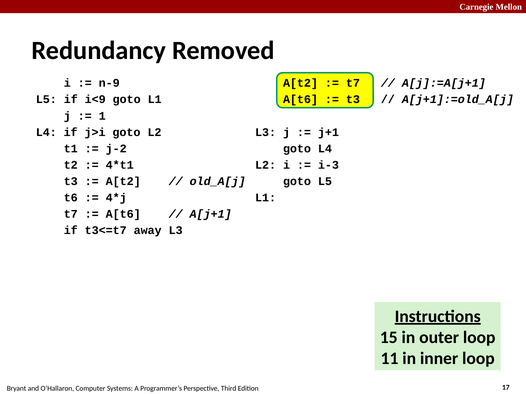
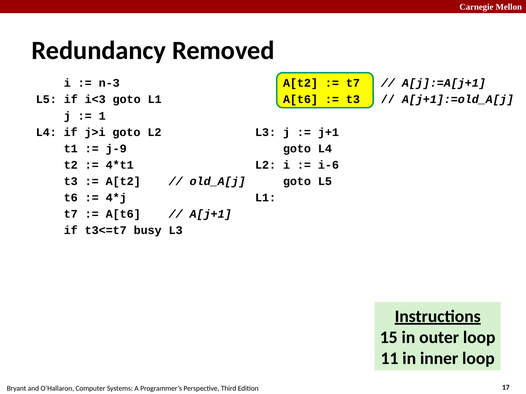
n-9: n-9 -> n-3
i<9: i<9 -> i<3
j-2: j-2 -> j-9
i-3: i-3 -> i-6
away: away -> busy
